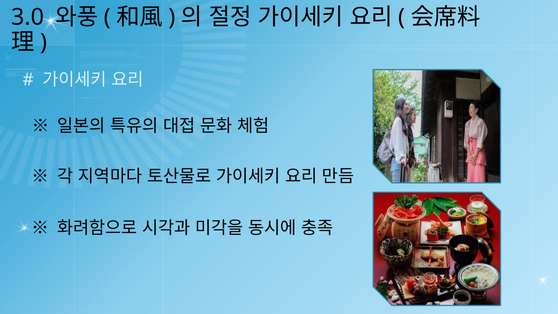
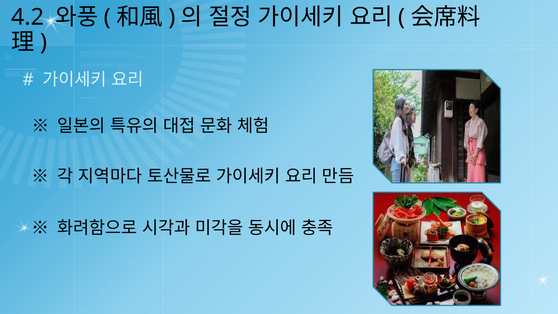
3.0: 3.0 -> 4.2
